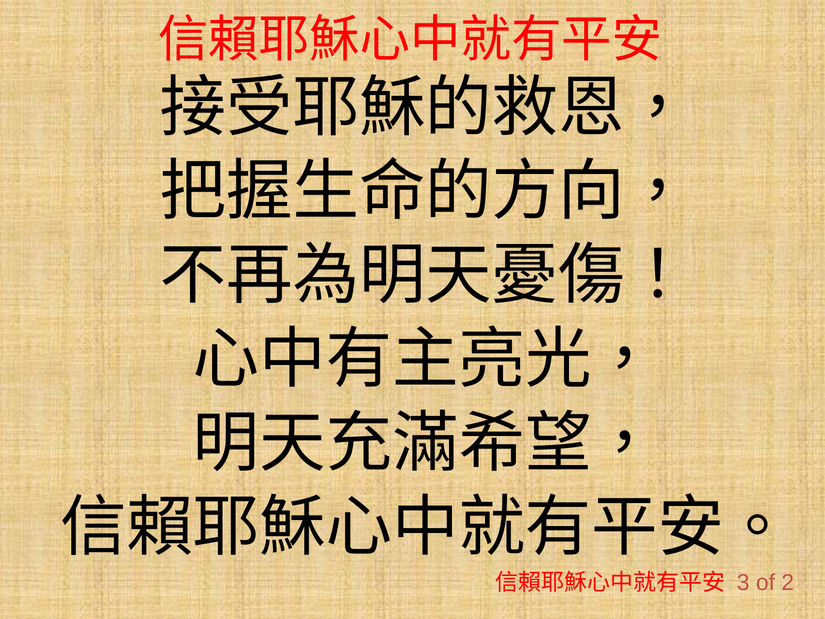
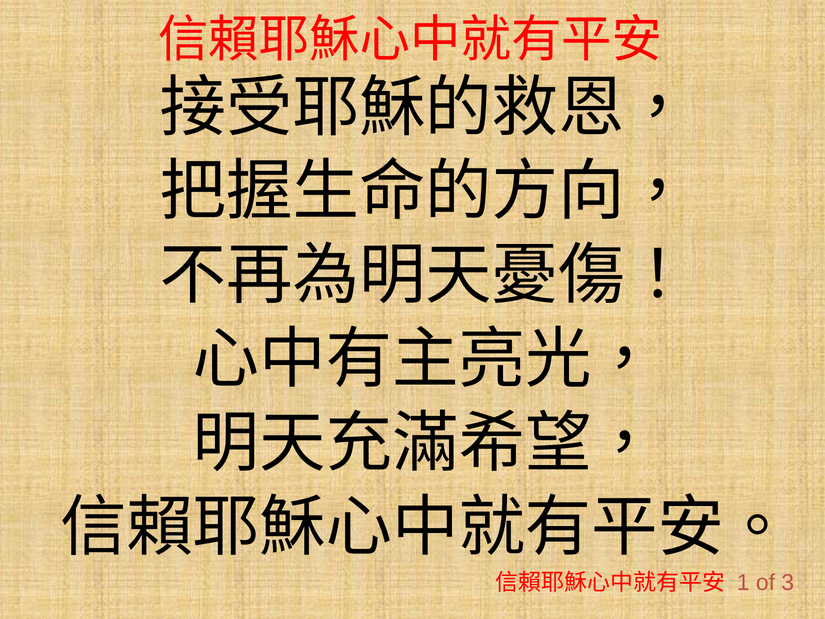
3: 3 -> 1
2: 2 -> 3
